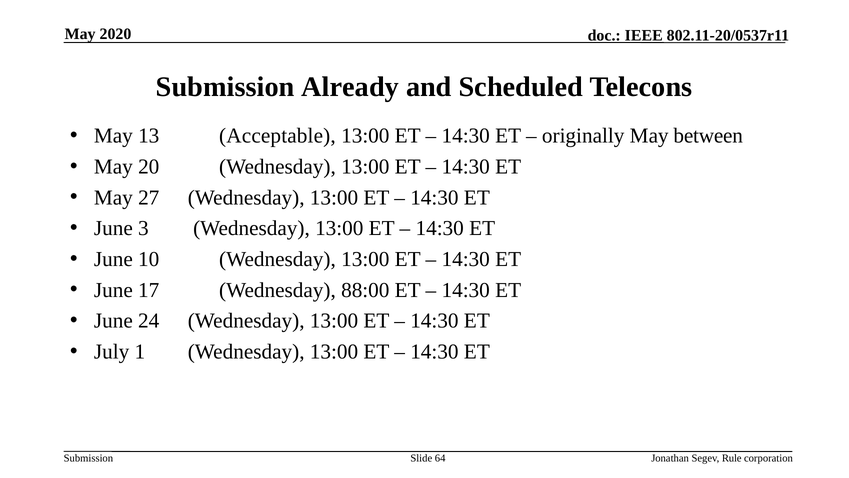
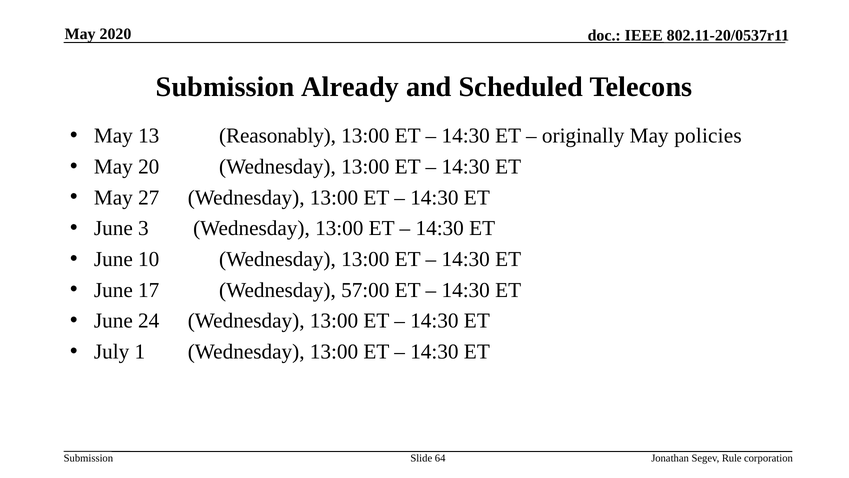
Acceptable: Acceptable -> Reasonably
between: between -> policies
88:00: 88:00 -> 57:00
